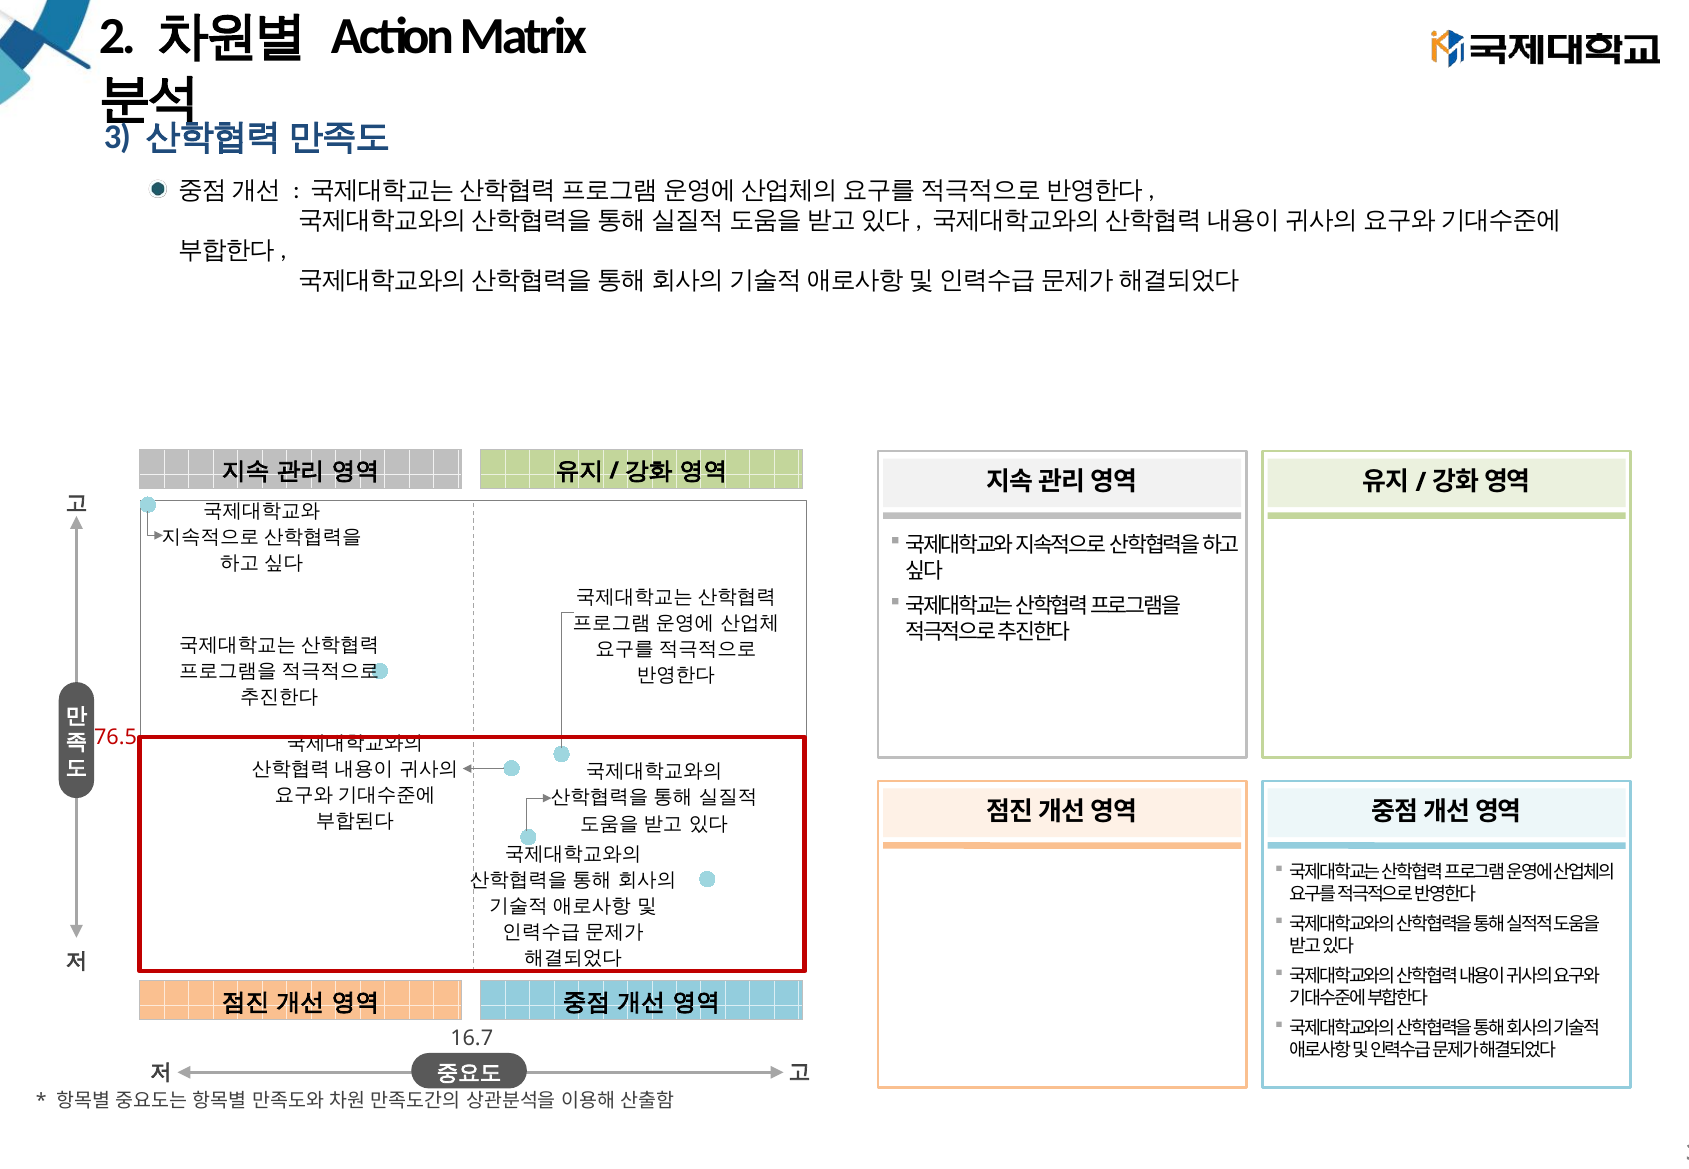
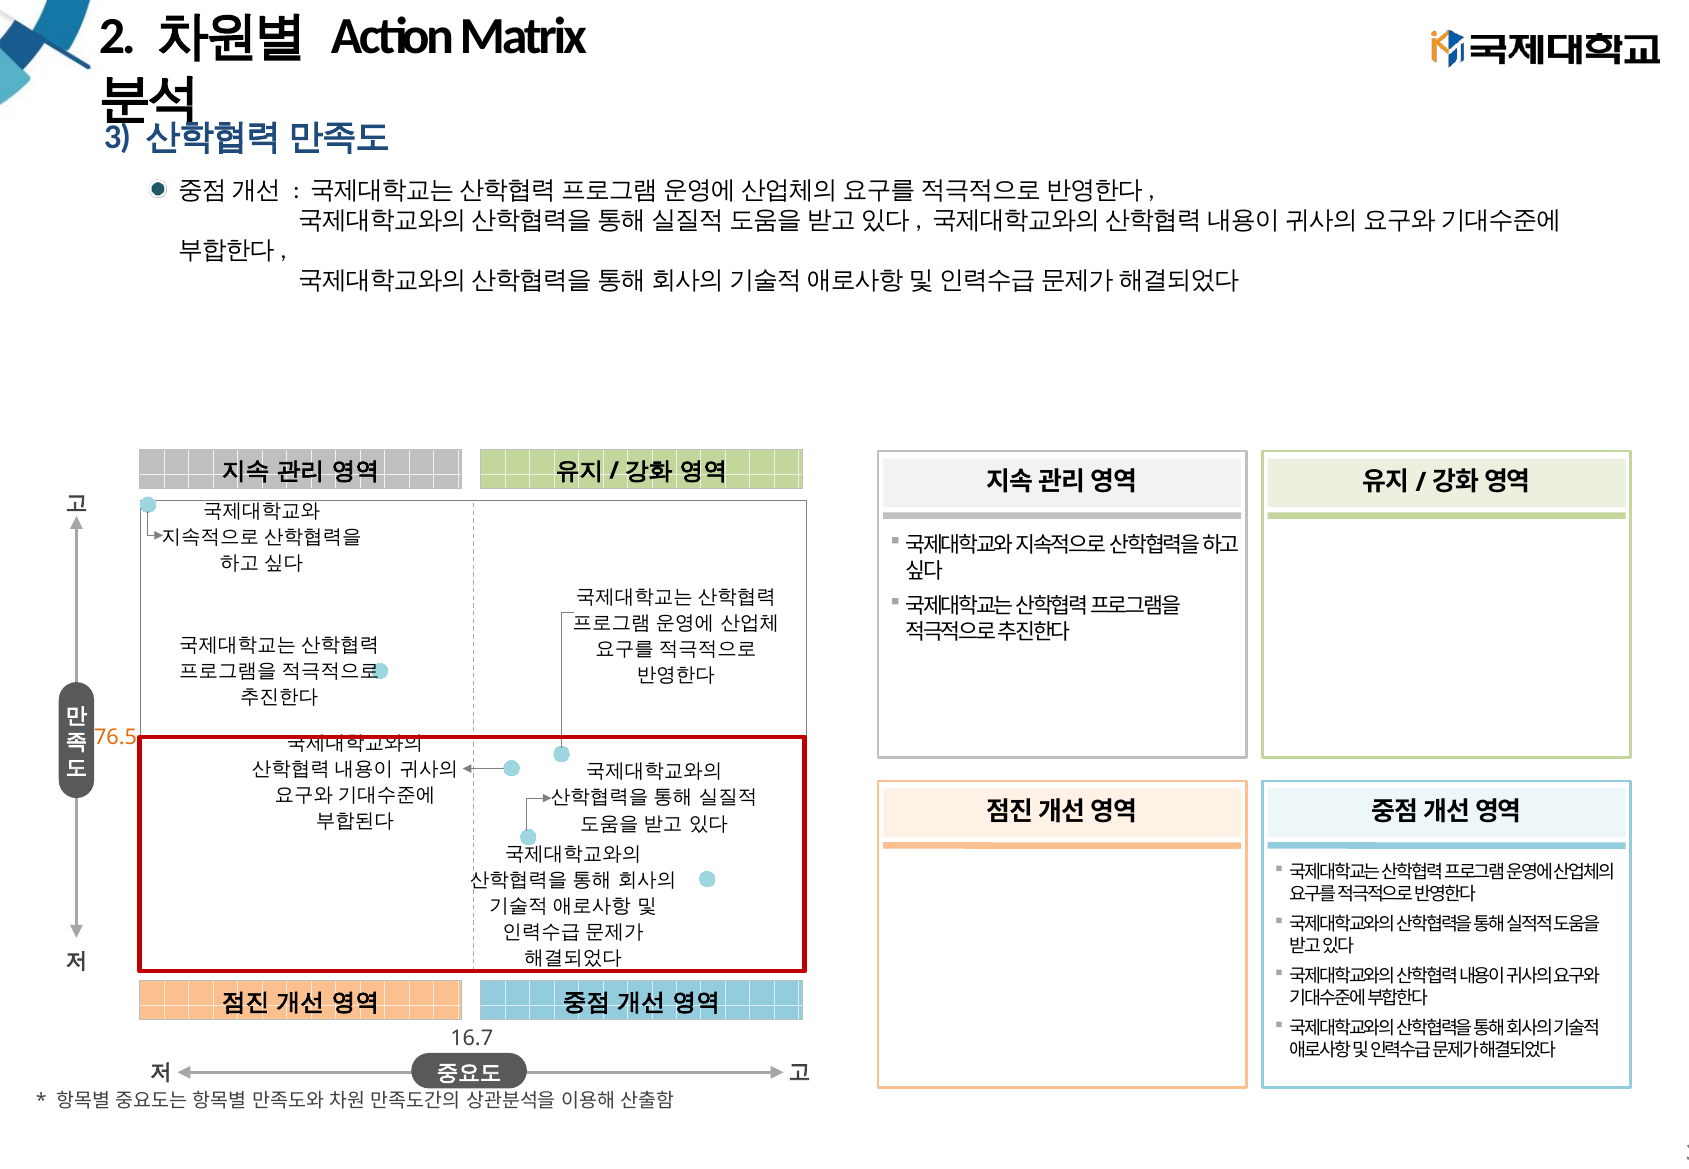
76.5 colour: red -> orange
